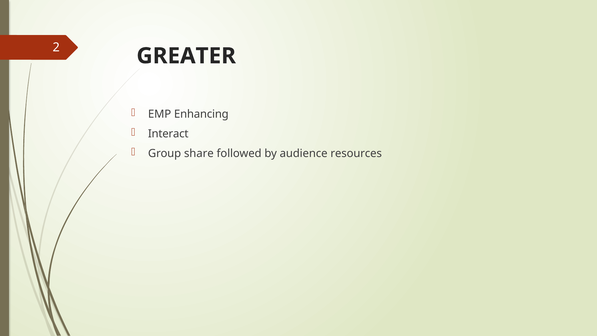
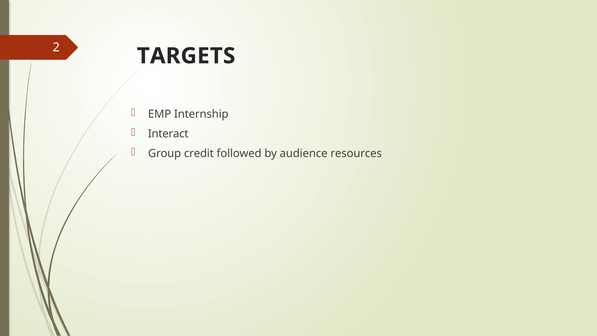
GREATER: GREATER -> TARGETS
Enhancing: Enhancing -> Internship
share: share -> credit
